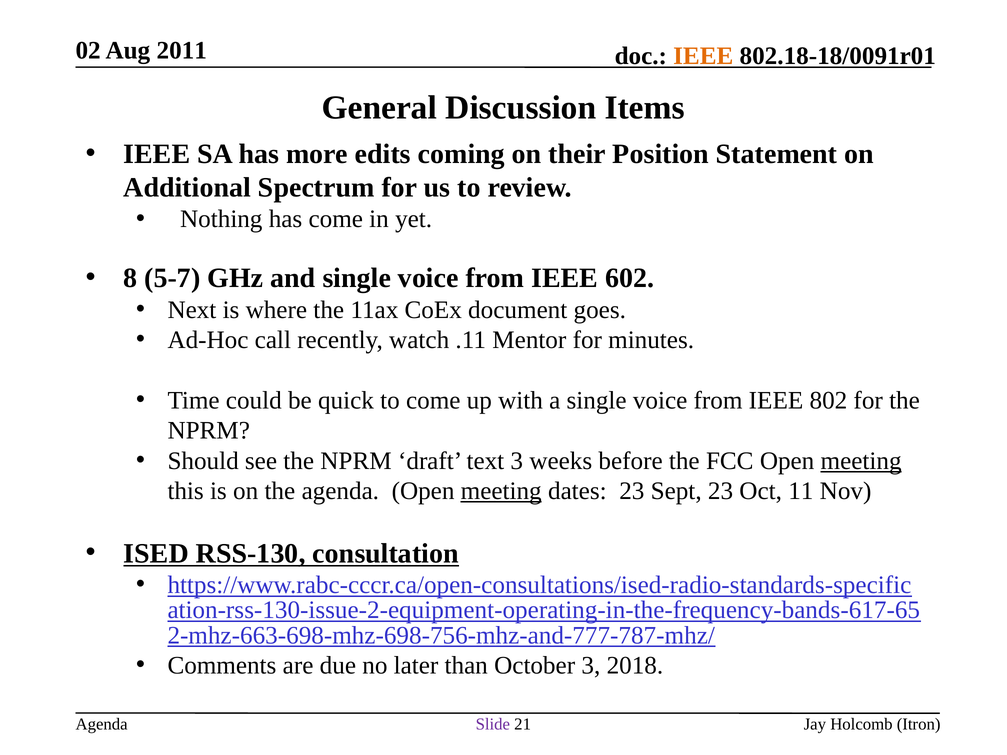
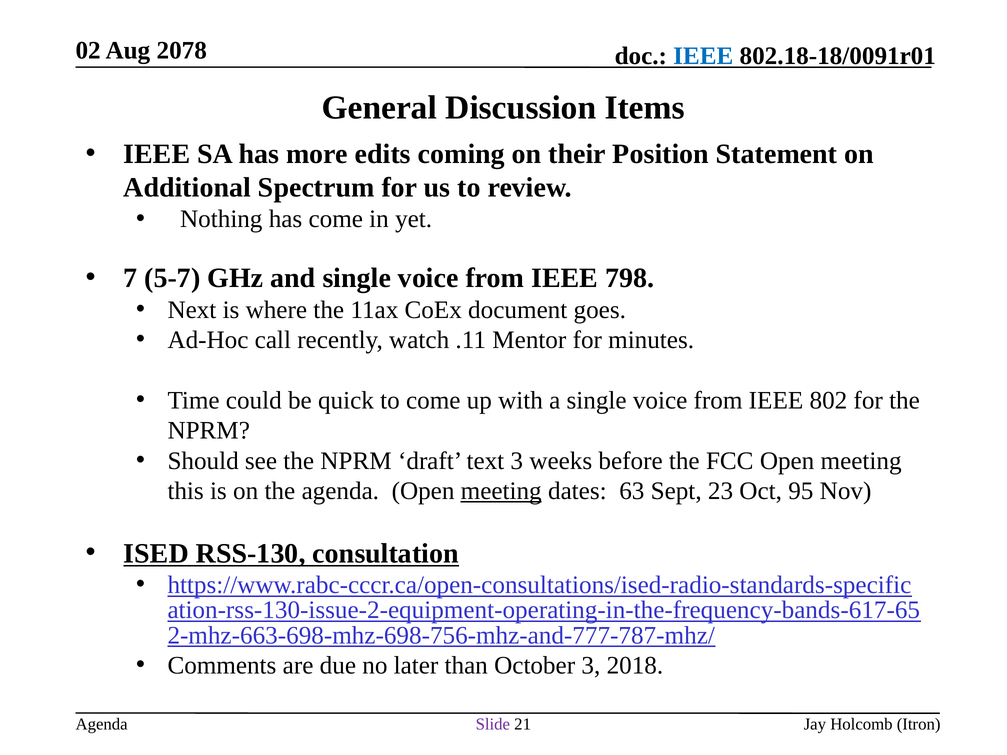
2011: 2011 -> 2078
IEEE at (703, 56) colour: orange -> blue
8: 8 -> 7
602: 602 -> 798
meeting at (861, 461) underline: present -> none
dates 23: 23 -> 63
11: 11 -> 95
